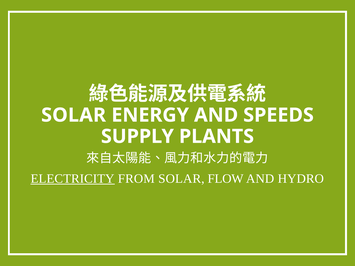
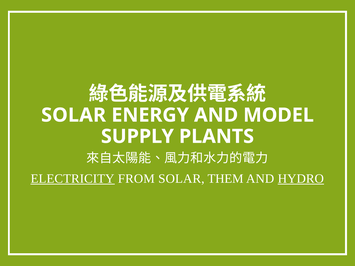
SPEEDS: SPEEDS -> MODEL
FLOW: FLOW -> THEM
HYDRO underline: none -> present
